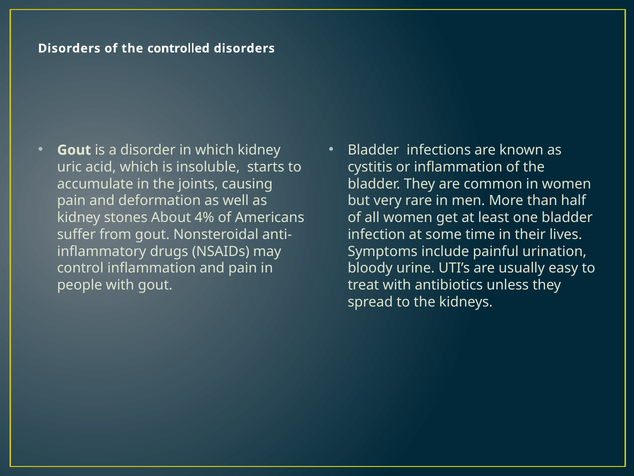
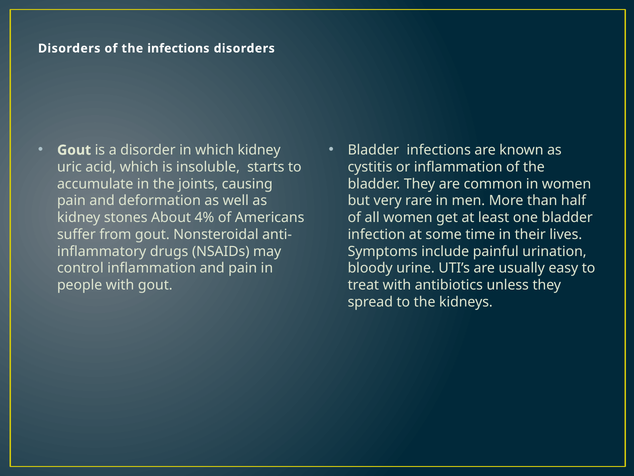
the controlled: controlled -> infections
